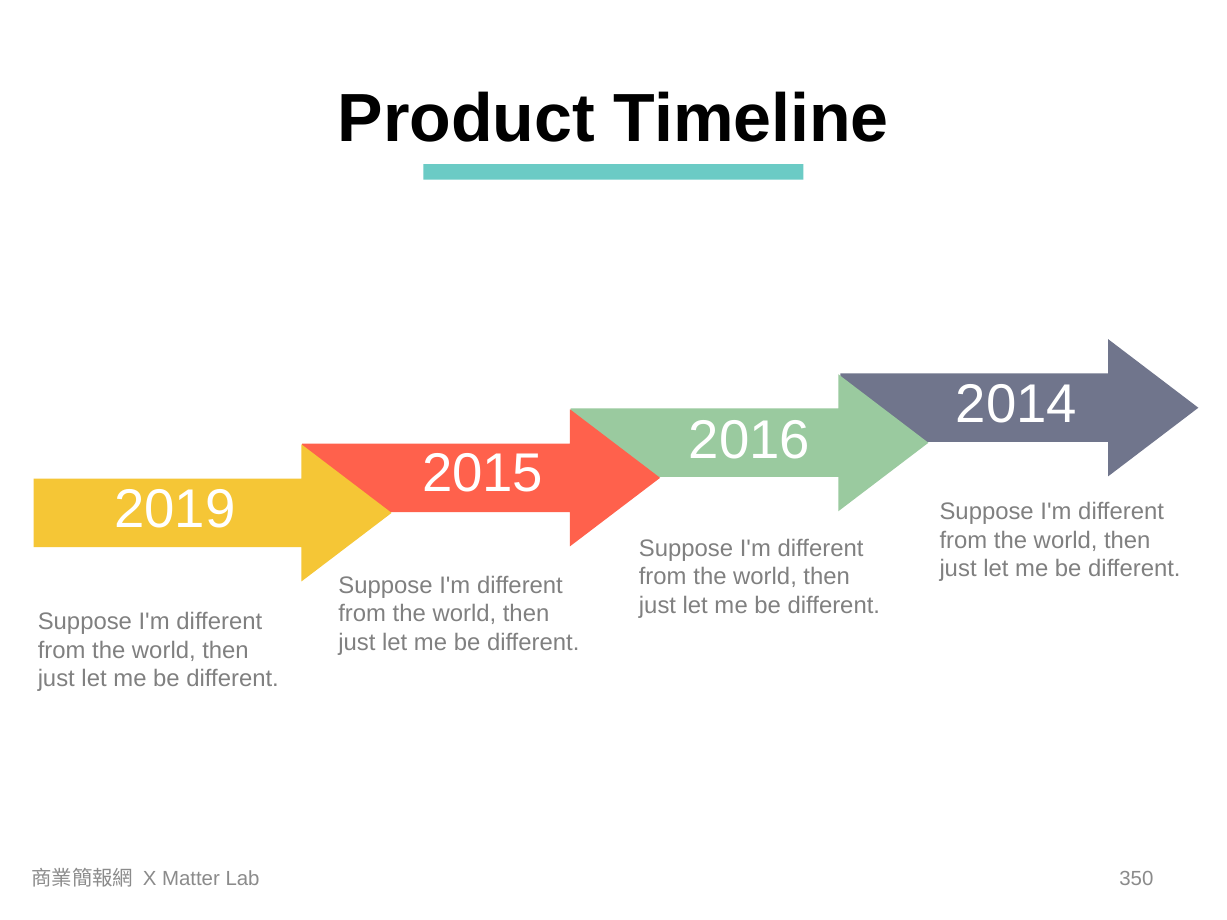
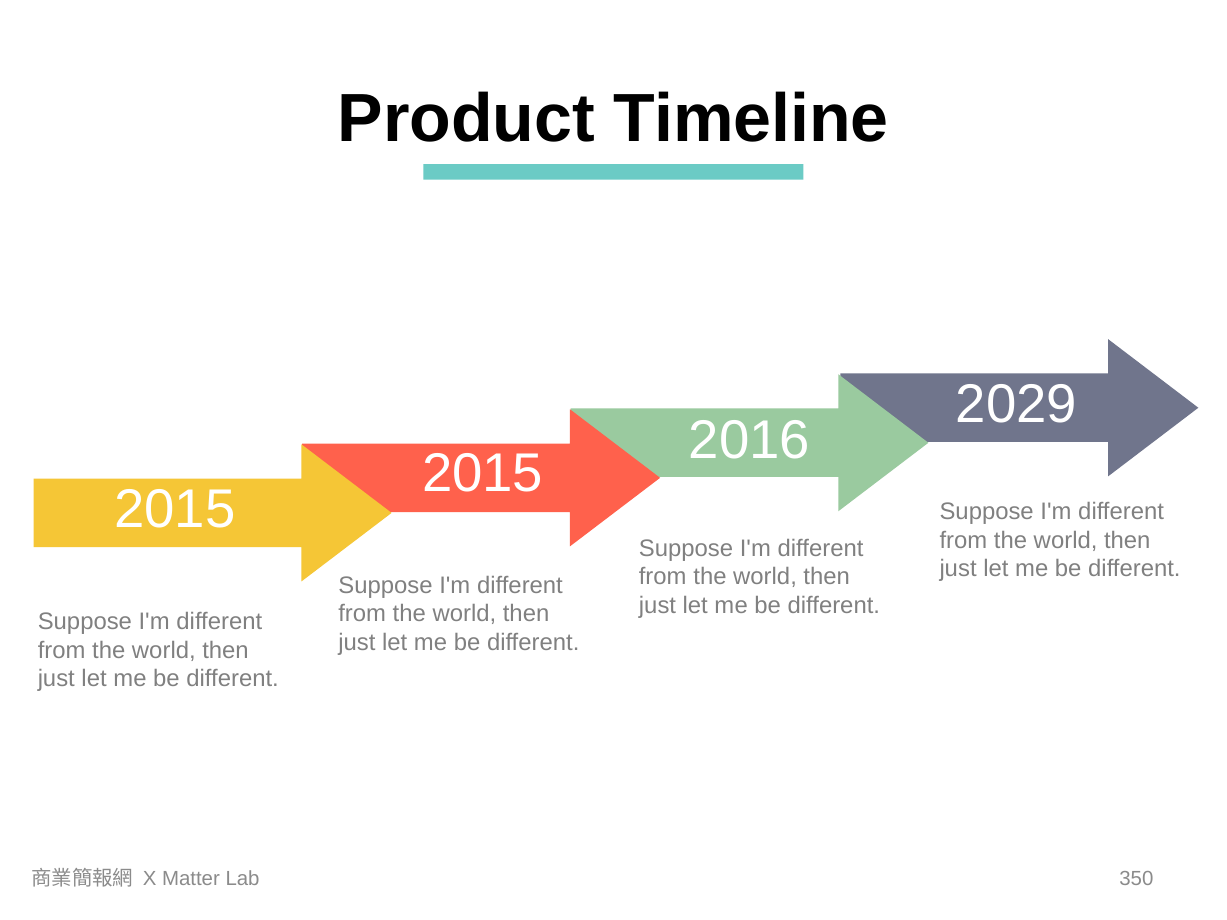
2014: 2014 -> 2029
2019 at (175, 509): 2019 -> 2015
